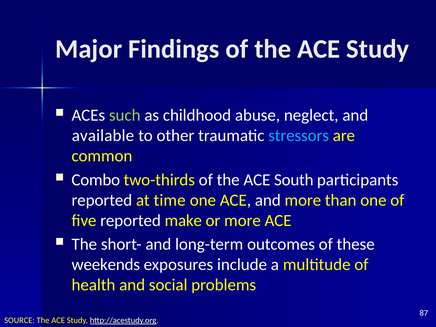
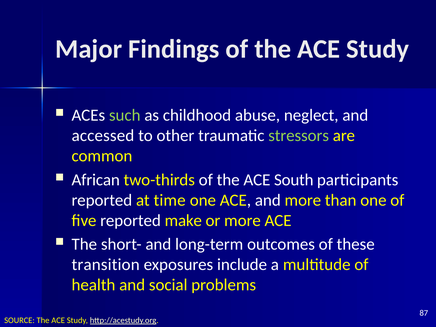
available: available -> accessed
stressors colour: light blue -> light green
Combo: Combo -> African
weekends: weekends -> transition
